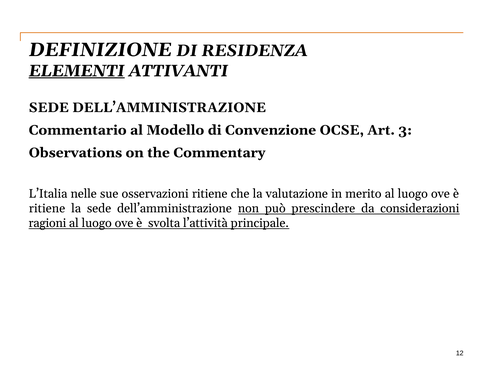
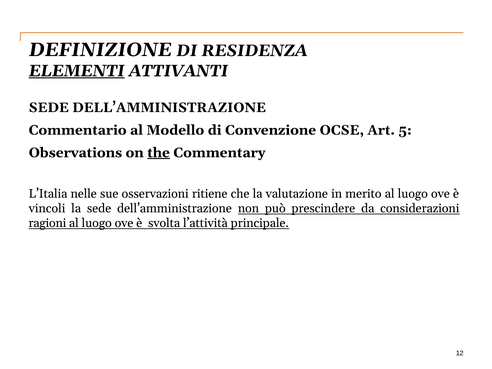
3: 3 -> 5
the underline: none -> present
ritiene at (47, 208): ritiene -> vincoli
